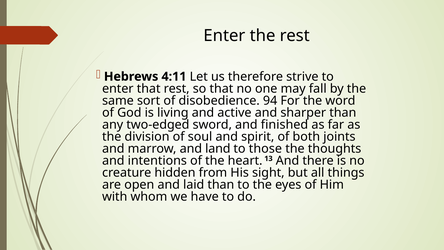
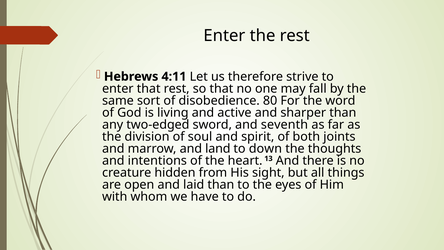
94: 94 -> 80
finished: finished -> seventh
those: those -> down
